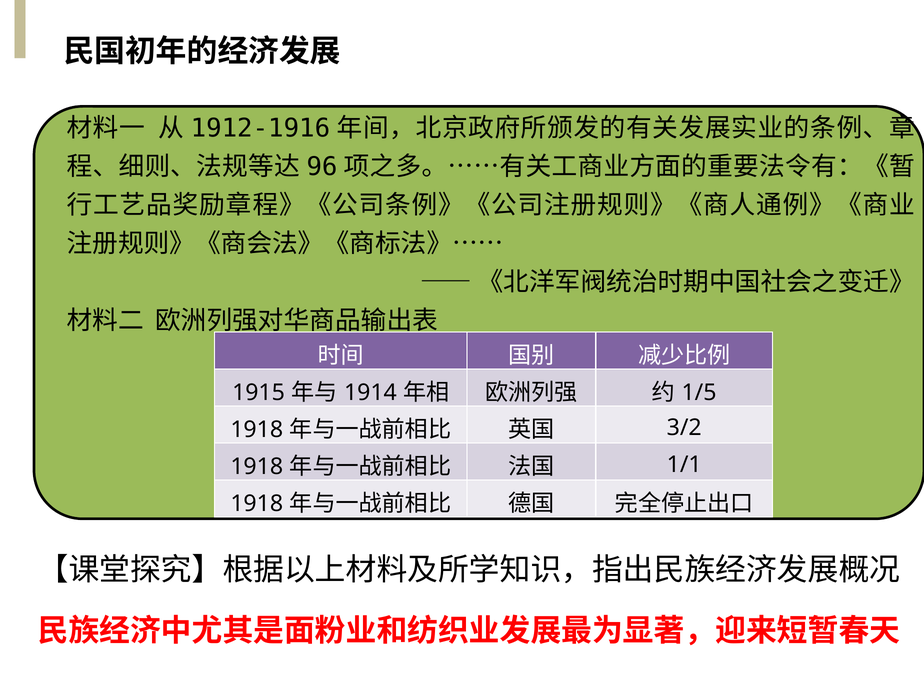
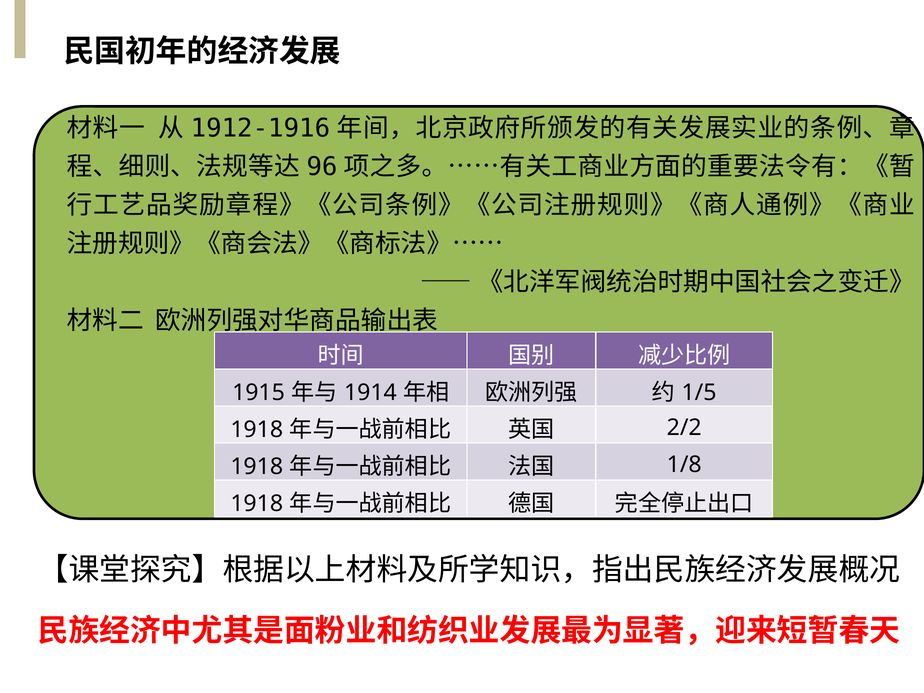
3/2: 3/2 -> 2/2
1/1: 1/1 -> 1/8
